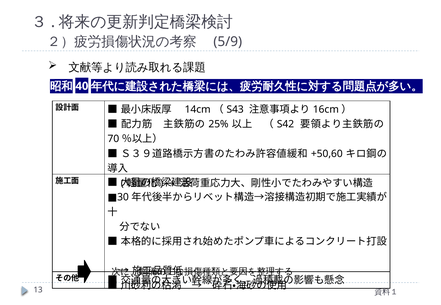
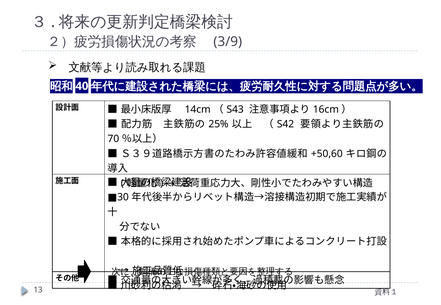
5/9: 5/9 -> 3/9
